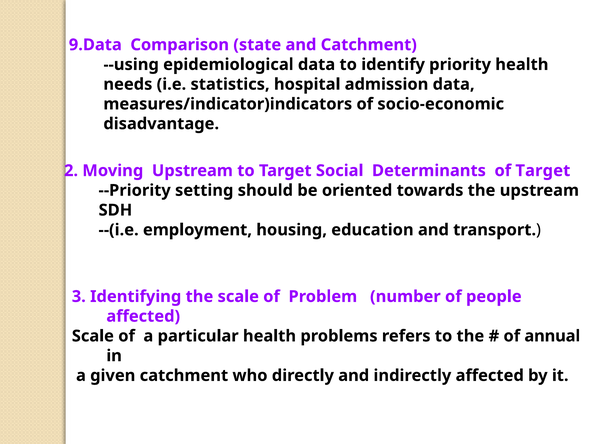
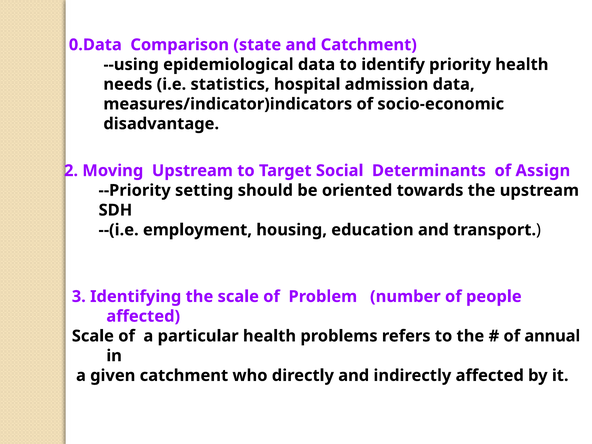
9.Data: 9.Data -> 0.Data
of Target: Target -> Assign
